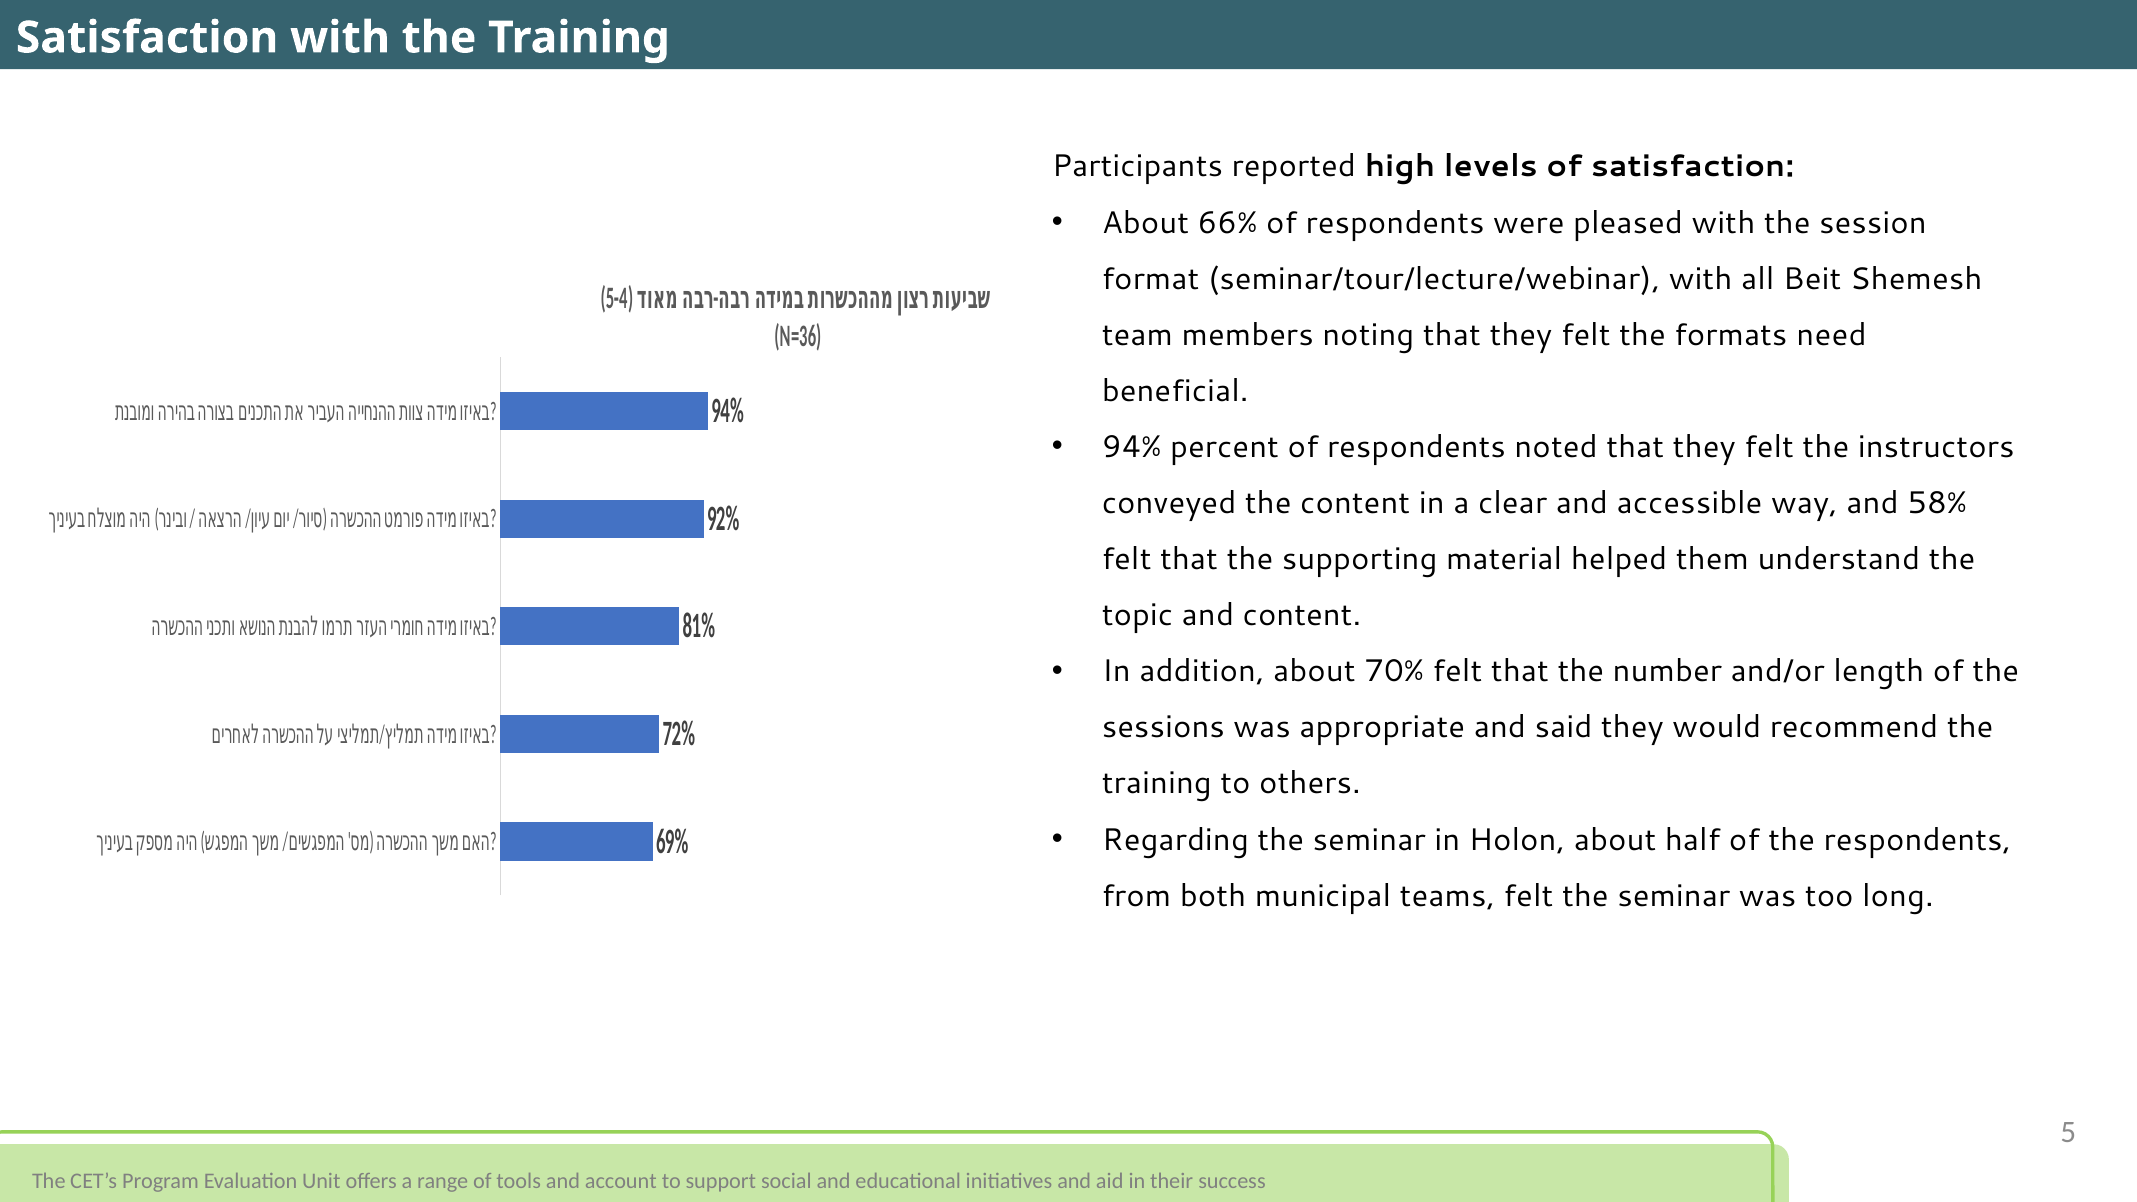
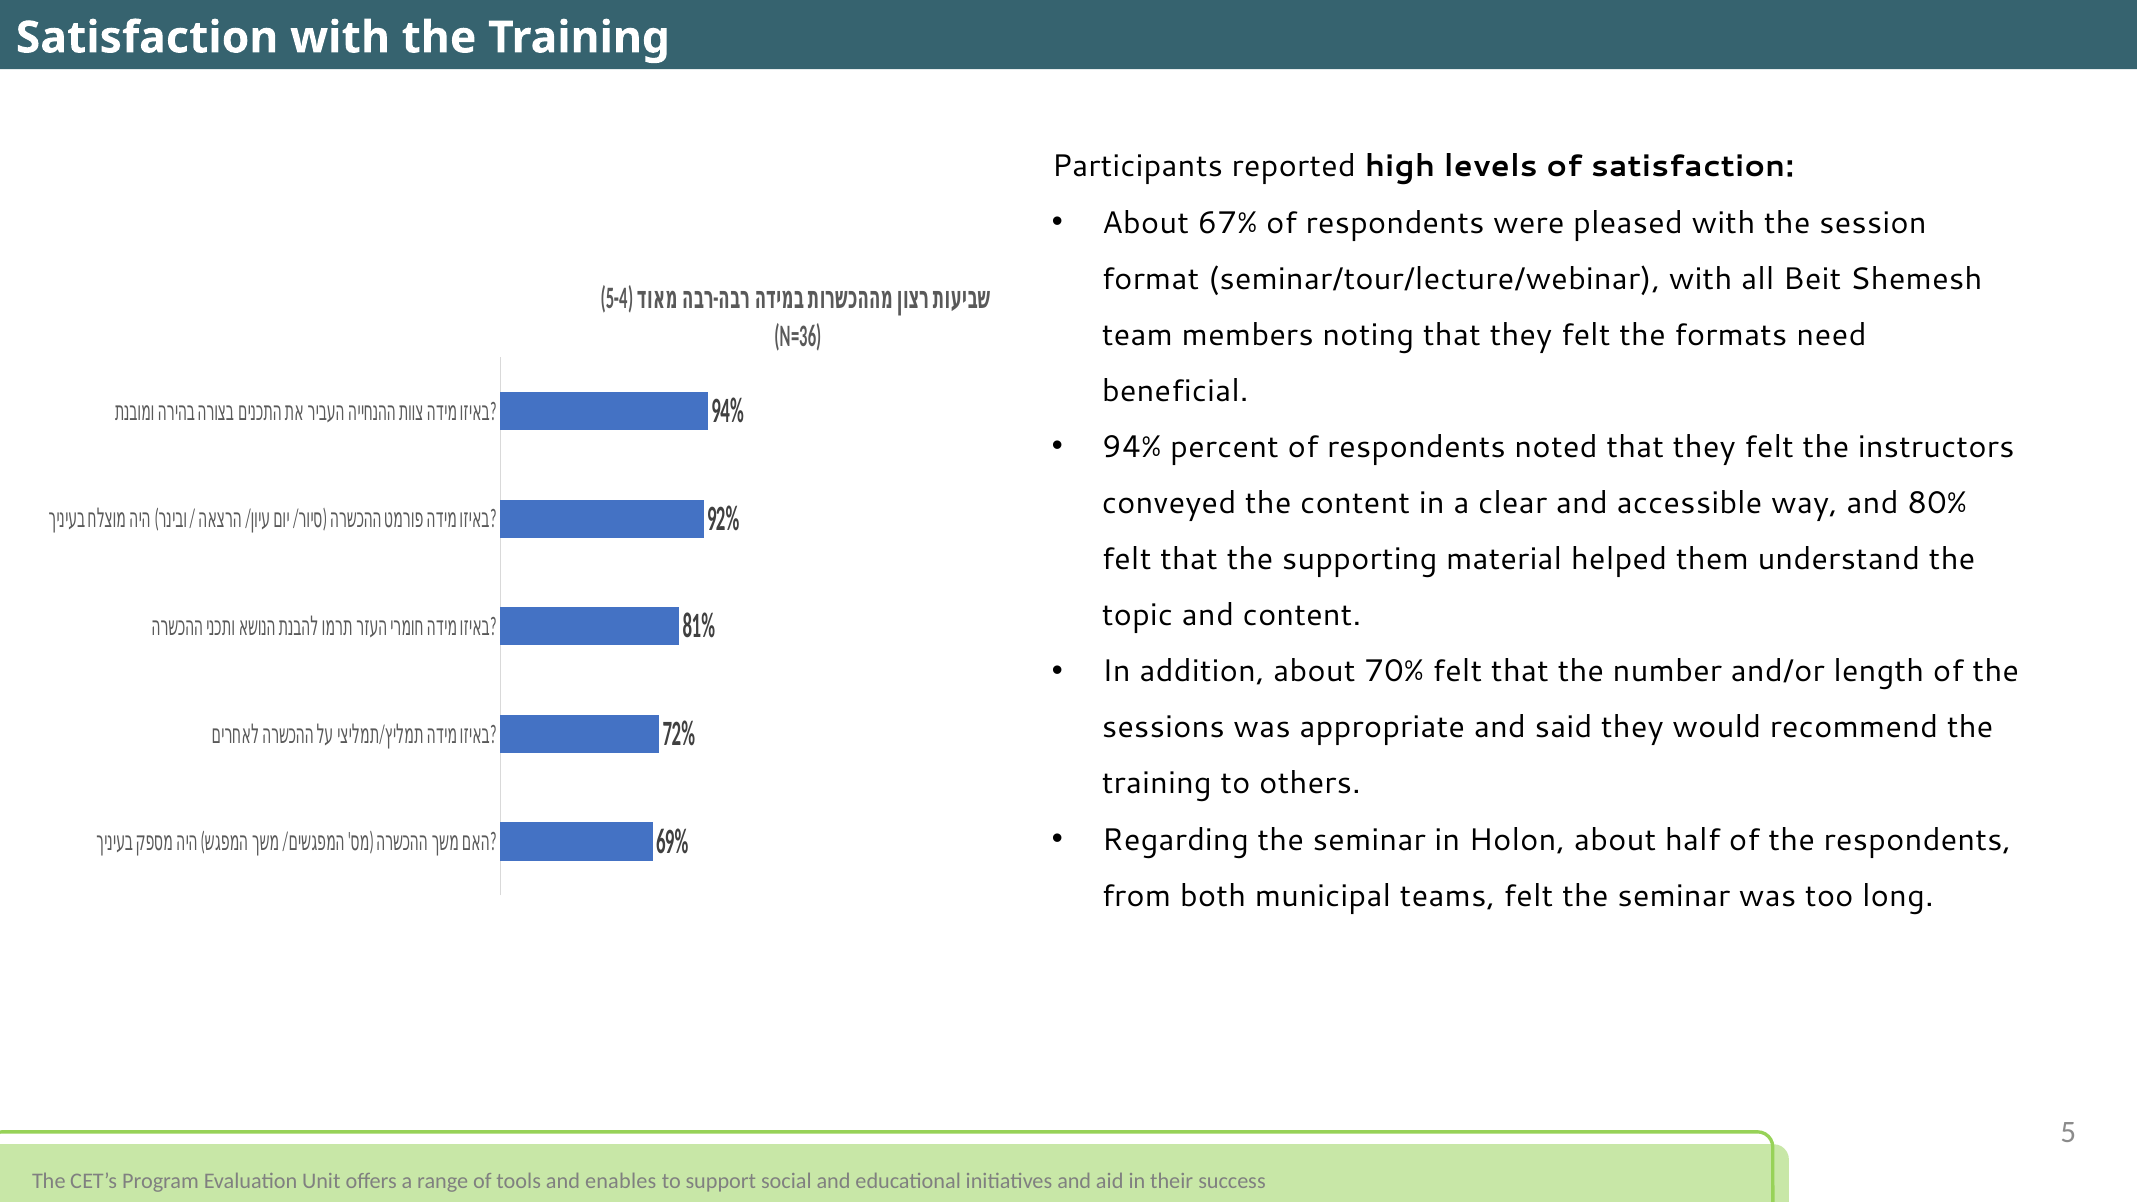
66%: 66% -> 67%
58%: 58% -> 80%
account: account -> enables
